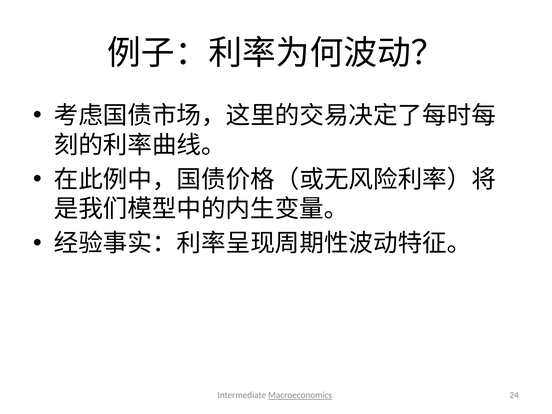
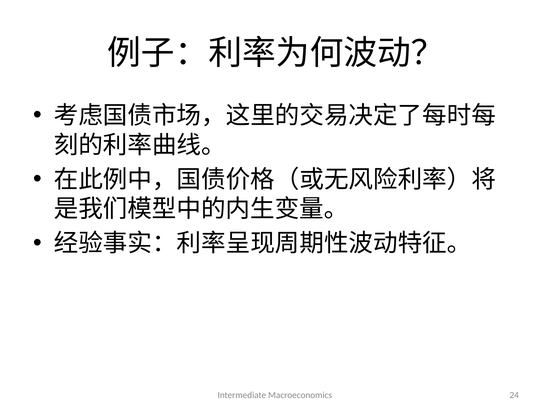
Macroeconomics underline: present -> none
